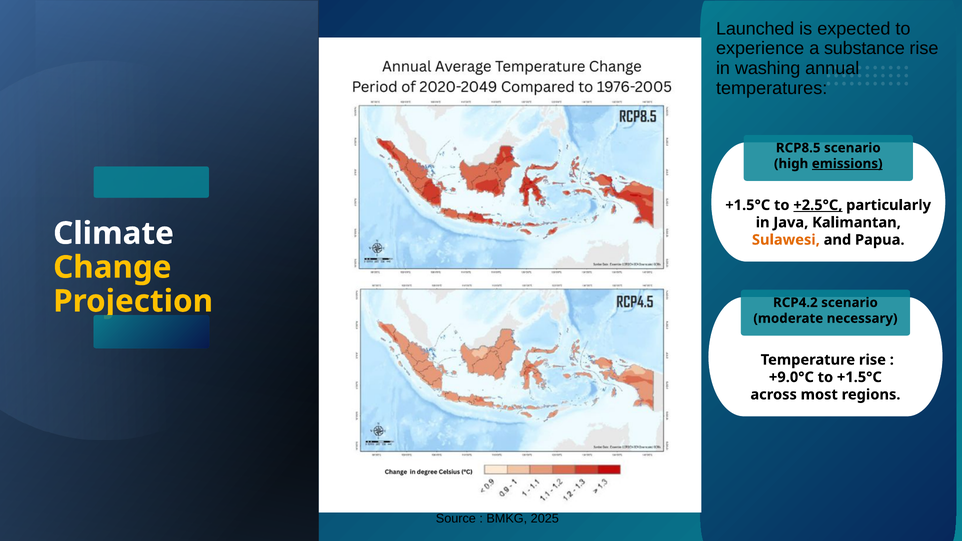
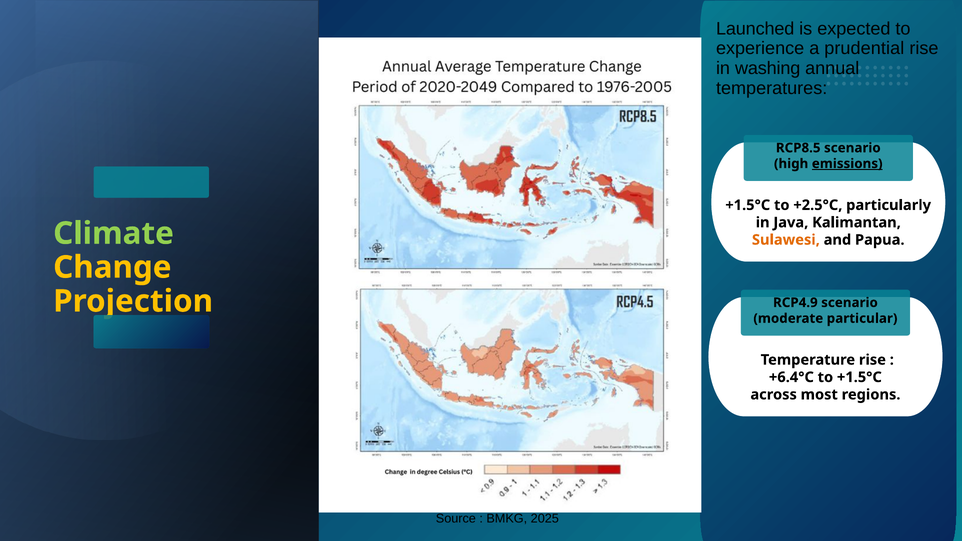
substance: substance -> prudential
+2.5°C underline: present -> none
Climate colour: white -> light green
RCP4.2: RCP4.2 -> RCP4.9
necessary: necessary -> particular
+9.0°C: +9.0°C -> +6.4°C
